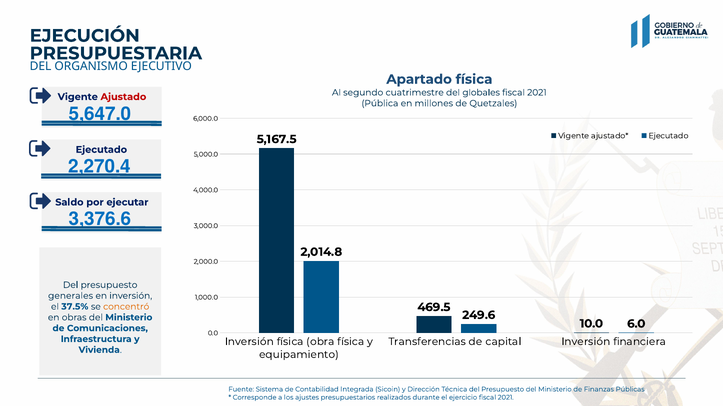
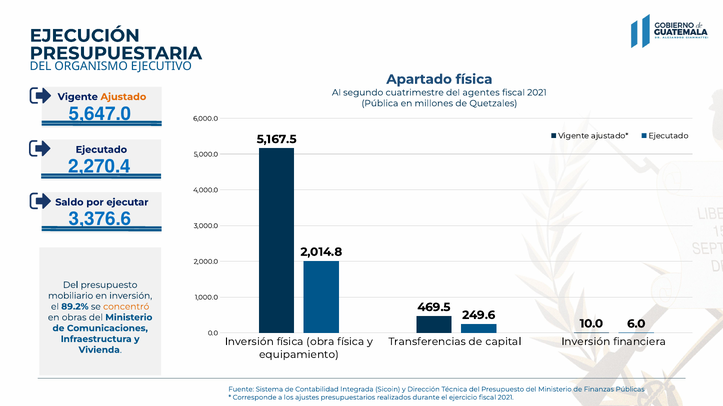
globales: globales -> agentes
Ajustado colour: red -> orange
generales: generales -> mobiliario
37.5%: 37.5% -> 89.2%
